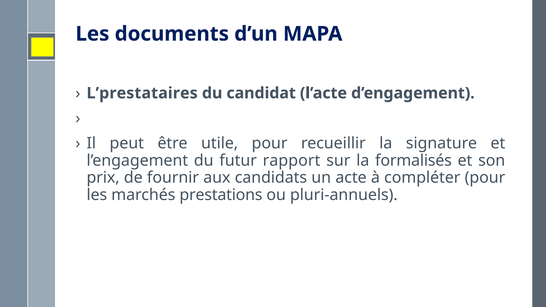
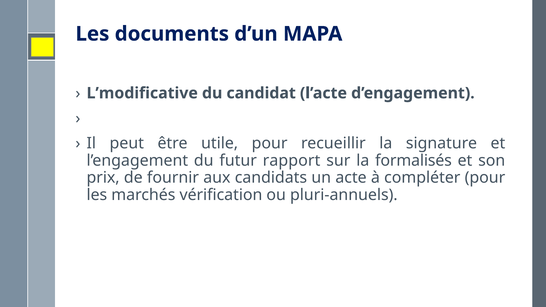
L’prestataires: L’prestataires -> L’modificative
prestations: prestations -> vérification
